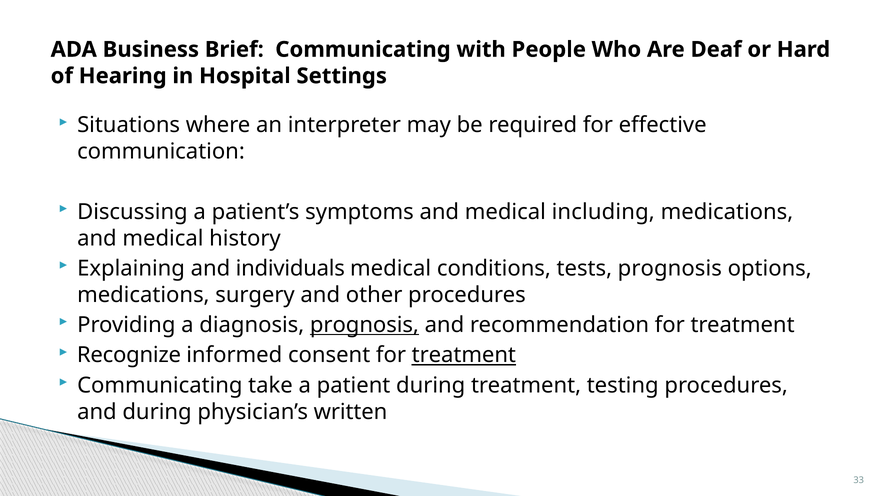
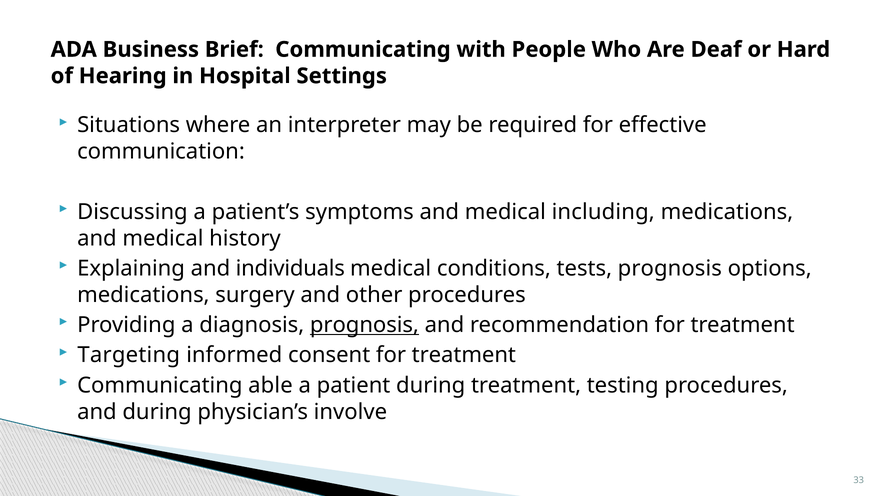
Recognize: Recognize -> Targeting
treatment at (464, 356) underline: present -> none
take: take -> able
written: written -> involve
